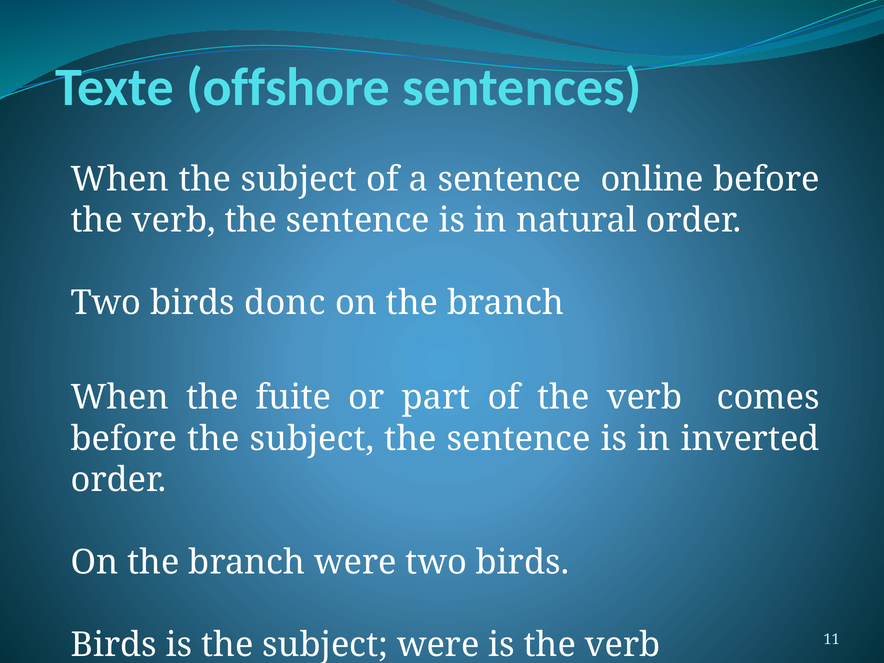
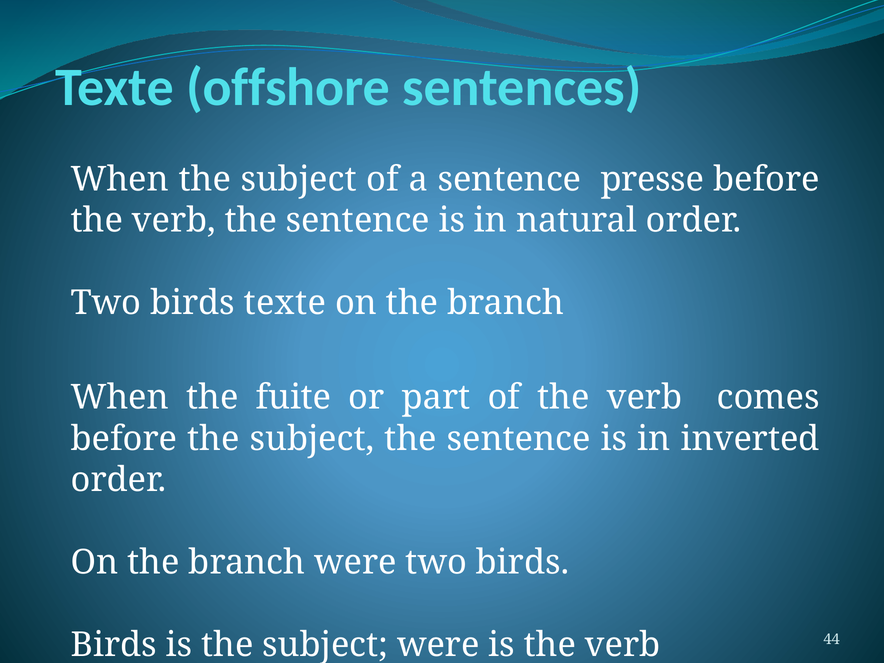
online: online -> presse
birds donc: donc -> texte
11: 11 -> 44
